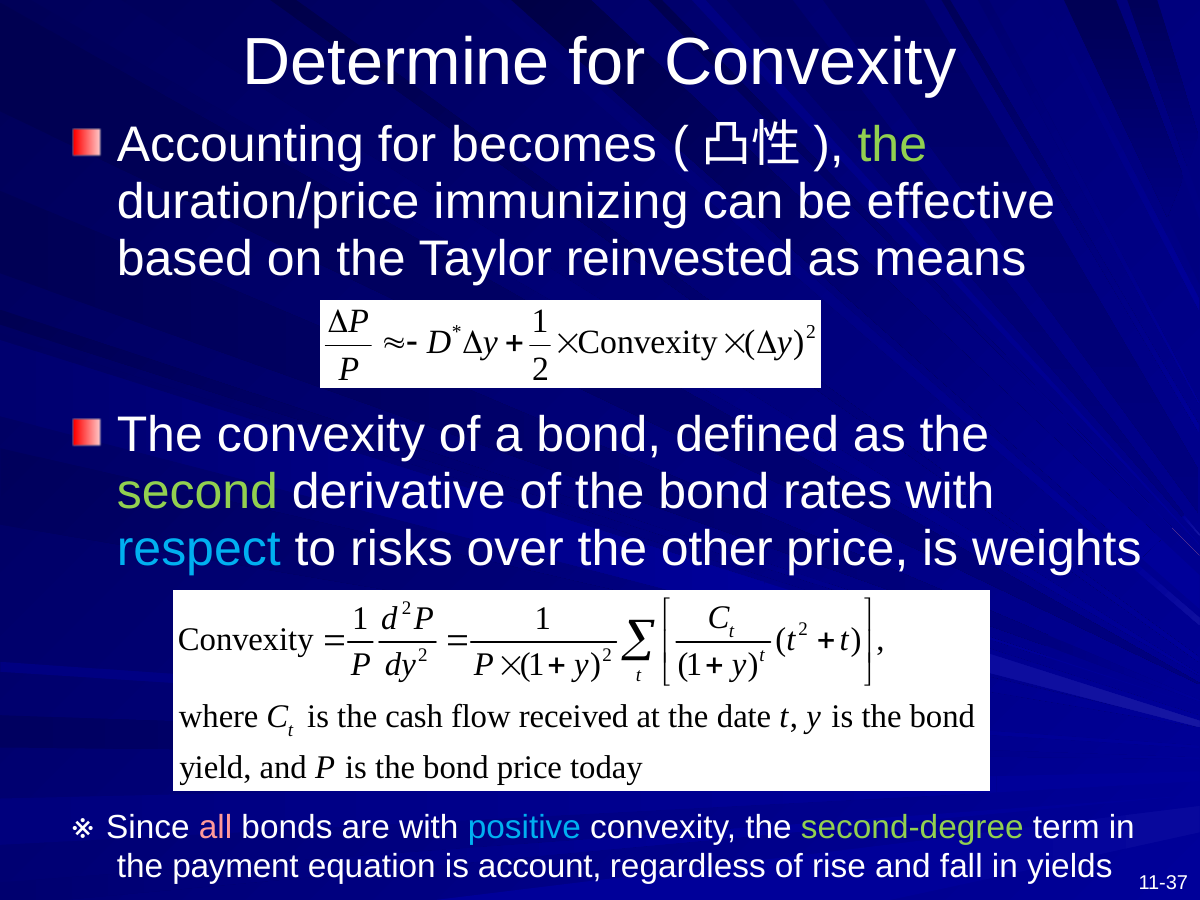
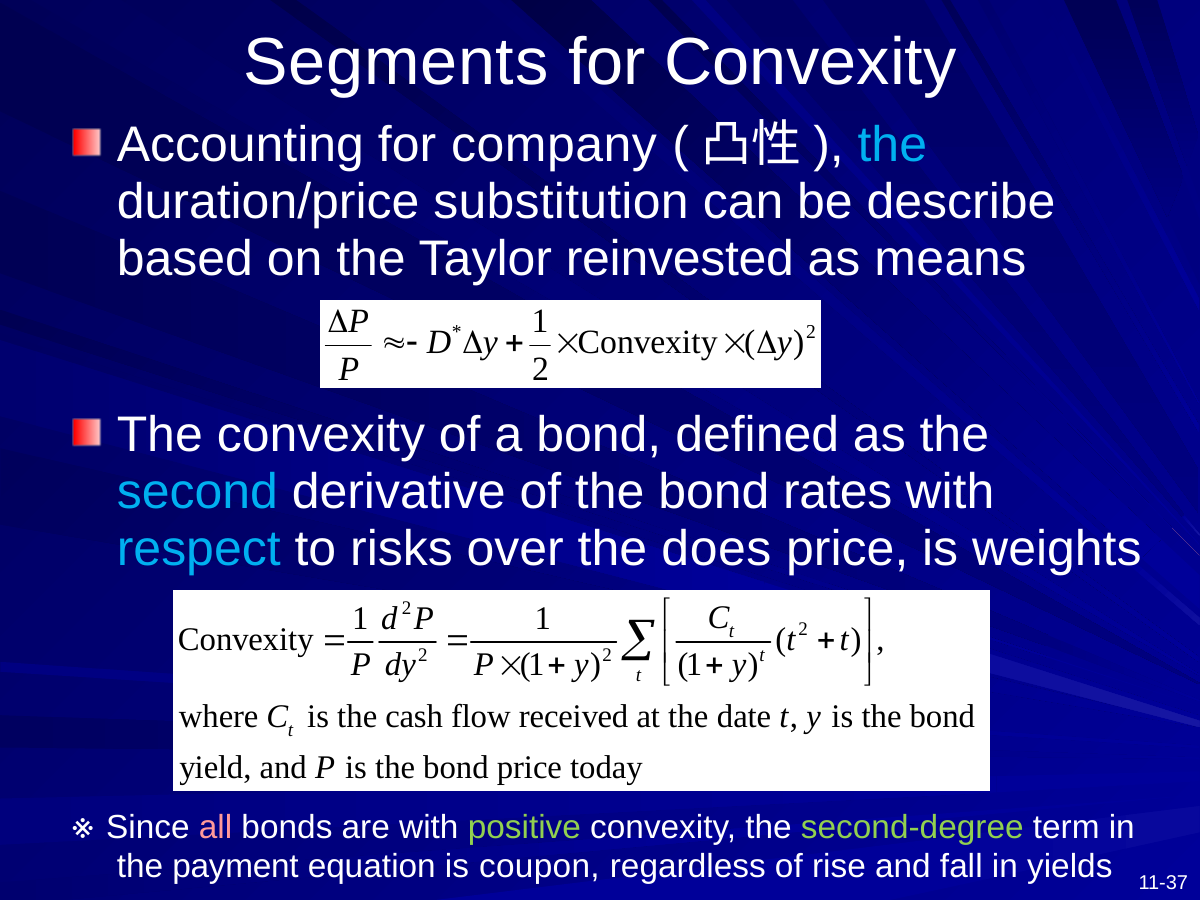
Determine: Determine -> Segments
becomes: becomes -> company
the at (892, 145) colour: light green -> light blue
immunizing: immunizing -> substitution
effective: effective -> describe
second colour: light green -> light blue
other: other -> does
positive colour: light blue -> light green
account: account -> coupon
